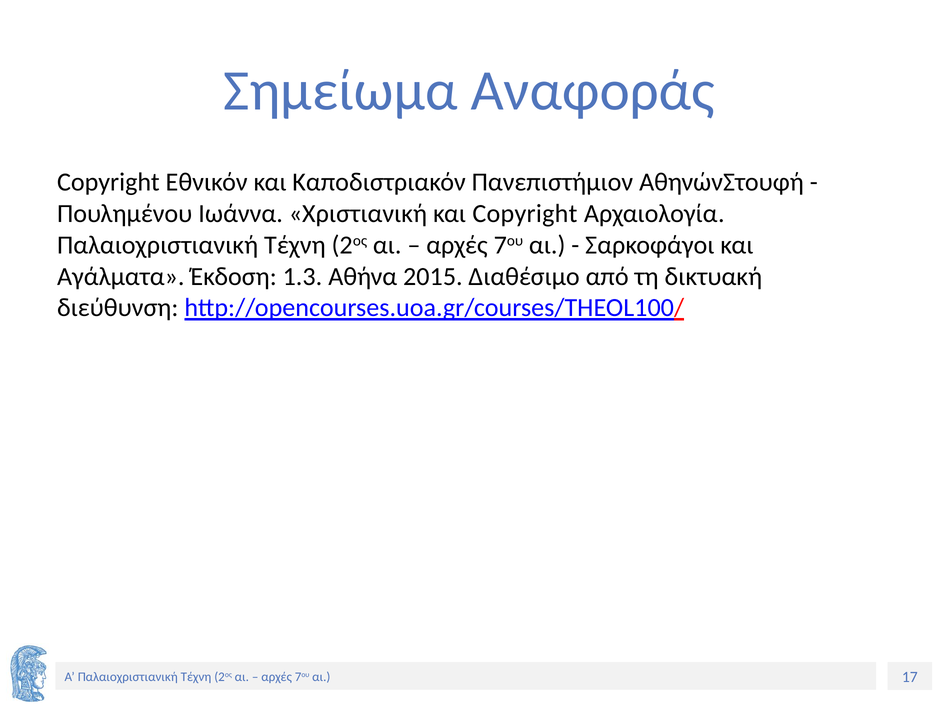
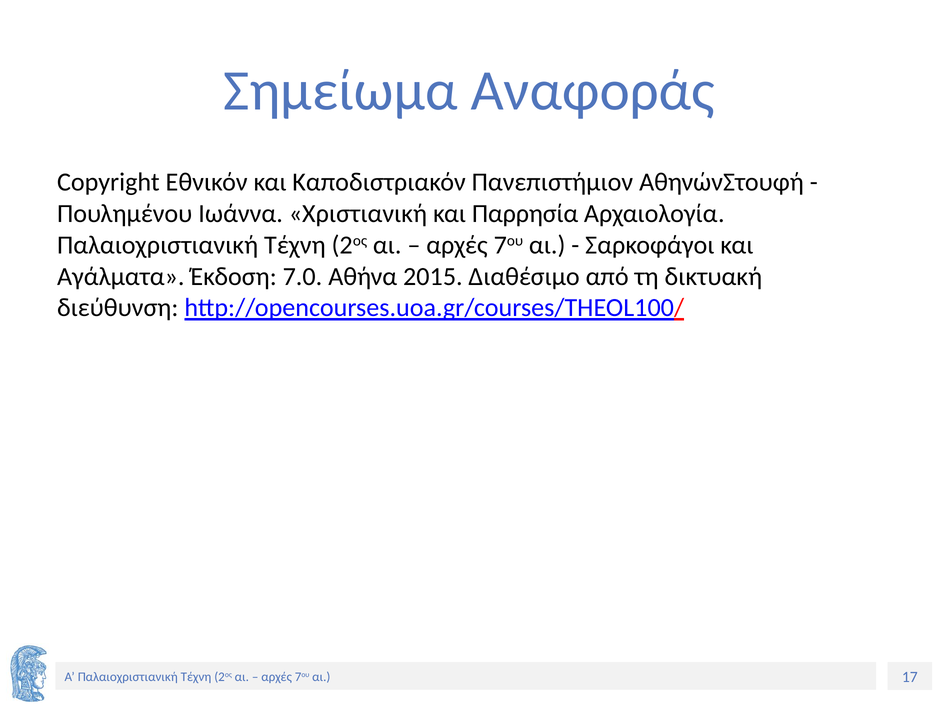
και Copyright: Copyright -> Παρρησία
1.3: 1.3 -> 7.0
